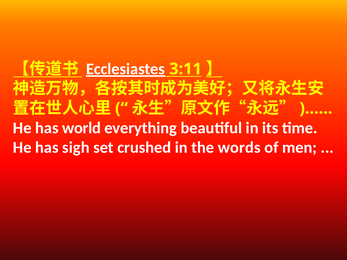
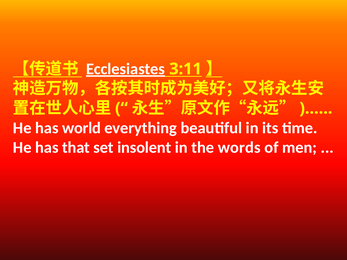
sigh: sigh -> that
crushed: crushed -> insolent
